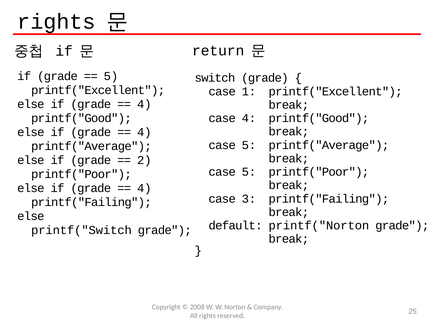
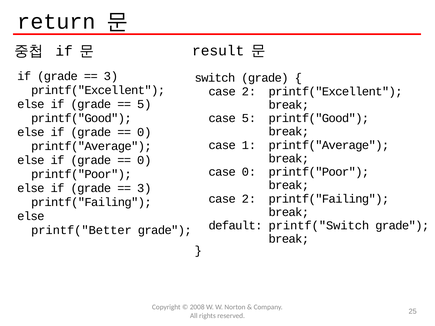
rights at (56, 22): rights -> return
return: return -> result
5 at (111, 76): 5 -> 3
1 at (249, 91): 1 -> 2
4 at (144, 104): 4 -> 5
case 4: 4 -> 5
4 at (144, 132): 4 -> 0
5 at (249, 145): 5 -> 1
2 at (144, 160): 2 -> 0
5 at (249, 172): 5 -> 0
4 at (144, 188): 4 -> 3
3 at (249, 199): 3 -> 2
printf("Norton: printf("Norton -> printf("Switch
printf("Switch: printf("Switch -> printf("Better
